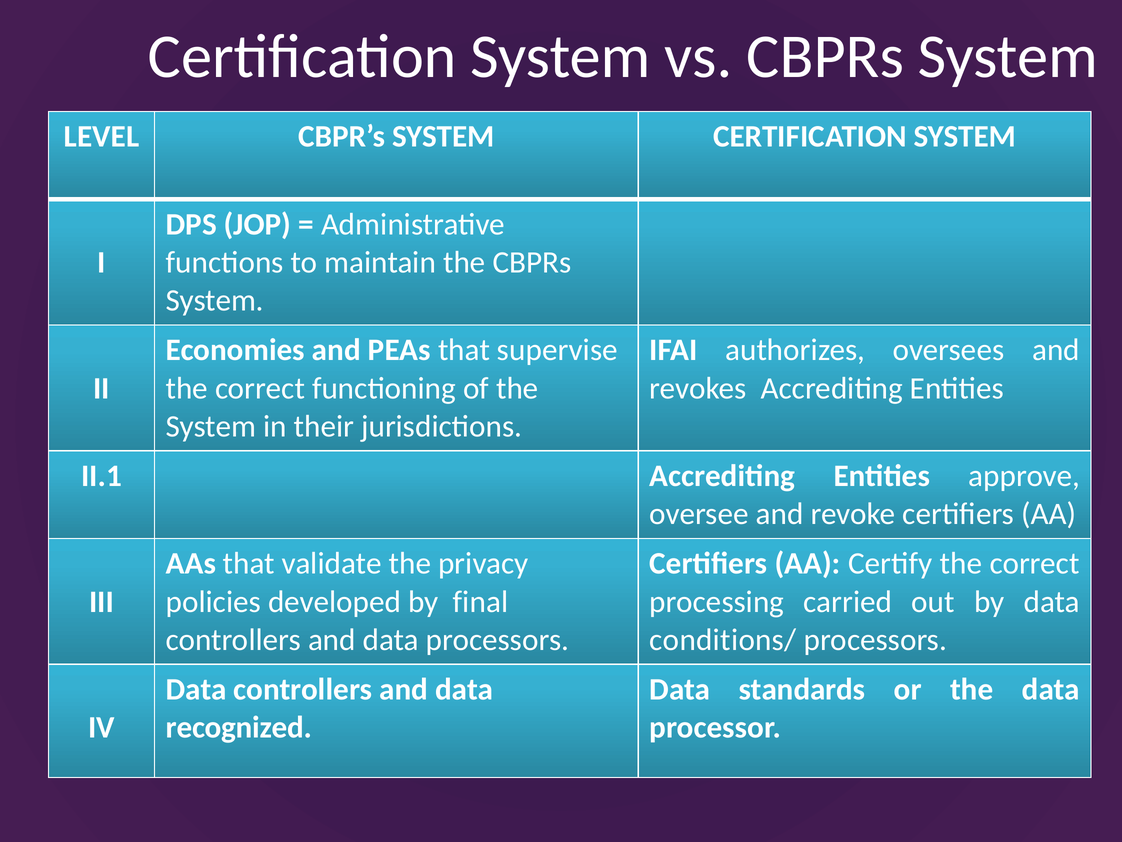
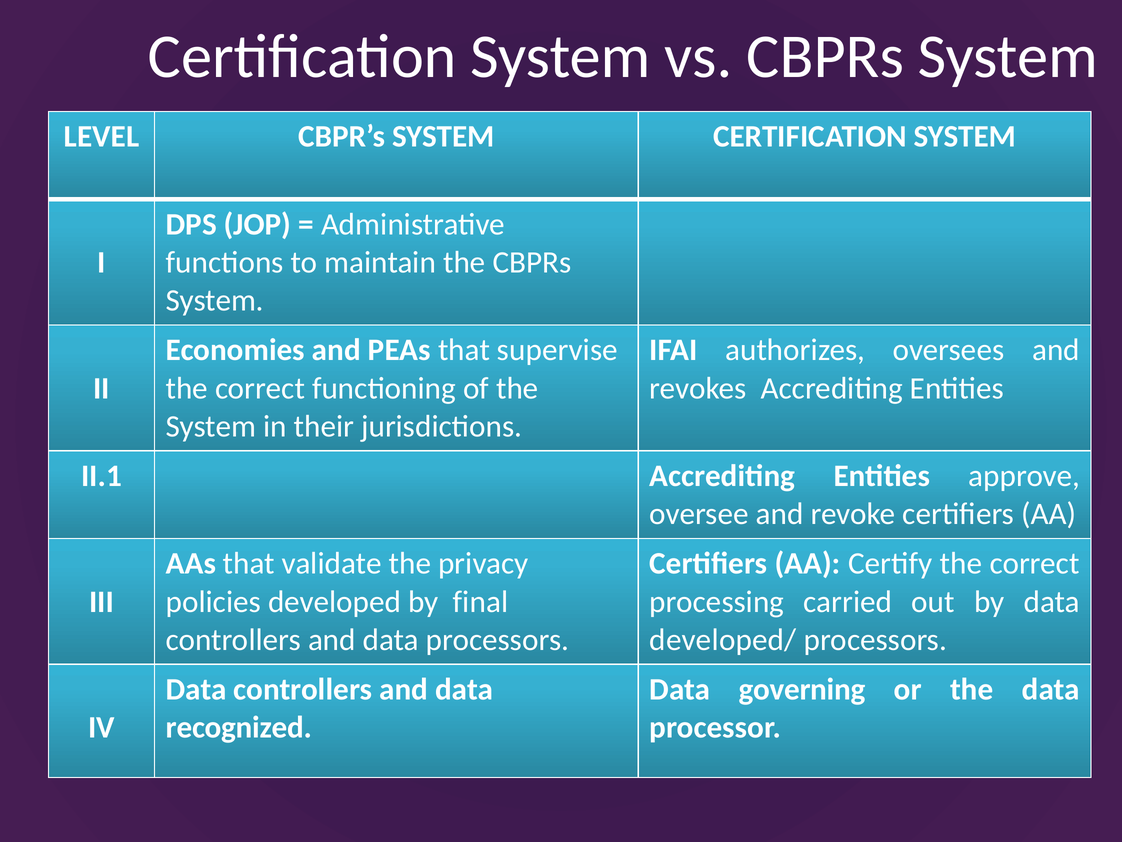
conditions/: conditions/ -> developed/
standards: standards -> governing
